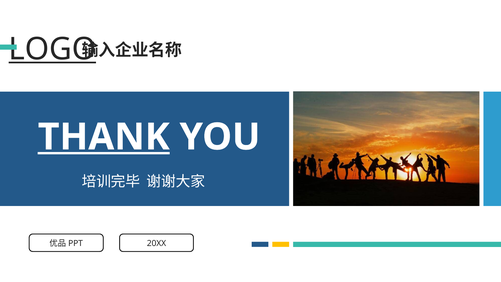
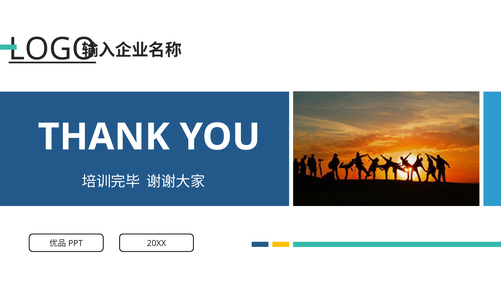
THANK underline: present -> none
